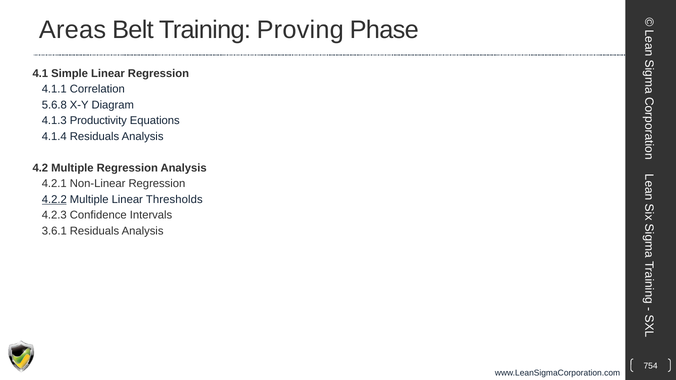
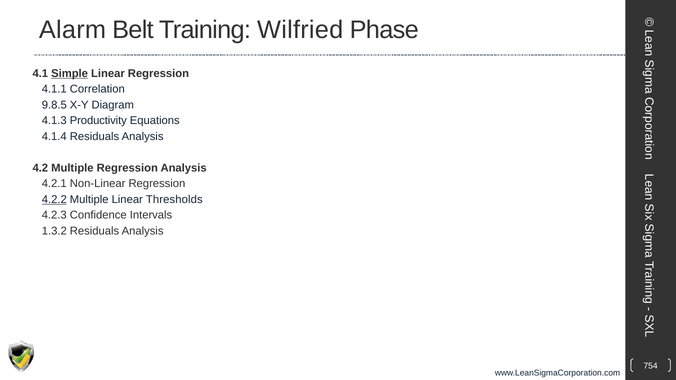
Areas: Areas -> Alarm
Proving: Proving -> Wilfried
Simple underline: none -> present
5.6.8: 5.6.8 -> 9.8.5
3.6.1: 3.6.1 -> 1.3.2
